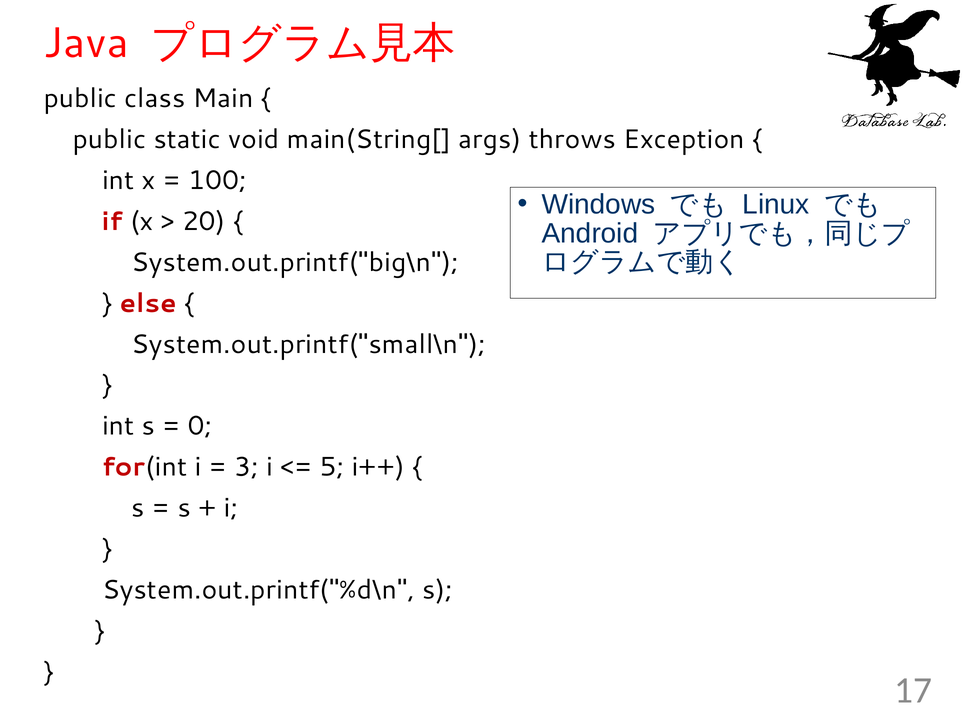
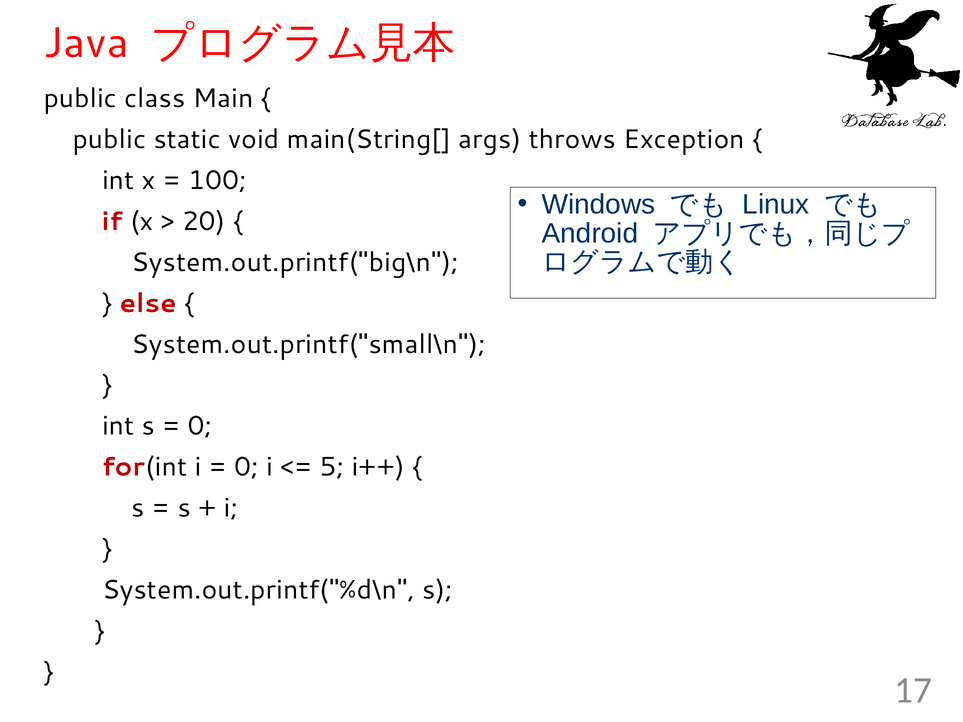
3 at (247, 467): 3 -> 0
